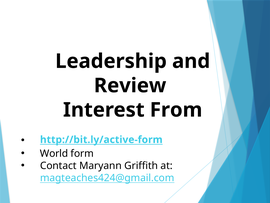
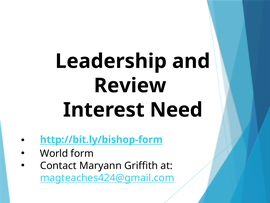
From: From -> Need
http://bit.ly/active-form: http://bit.ly/active-form -> http://bit.ly/bishop-form
